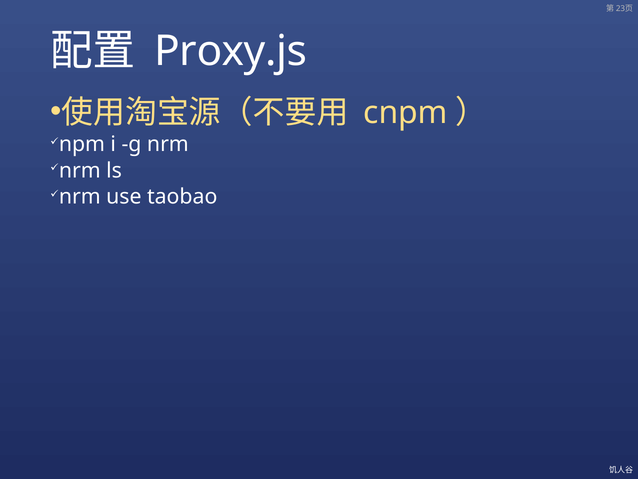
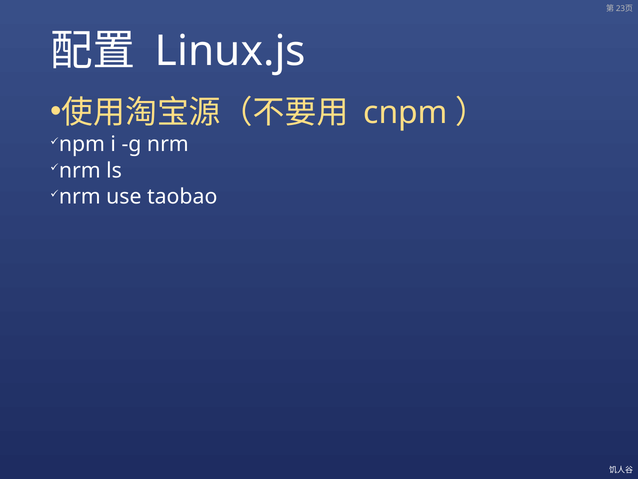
Proxy.js: Proxy.js -> Linux.js
